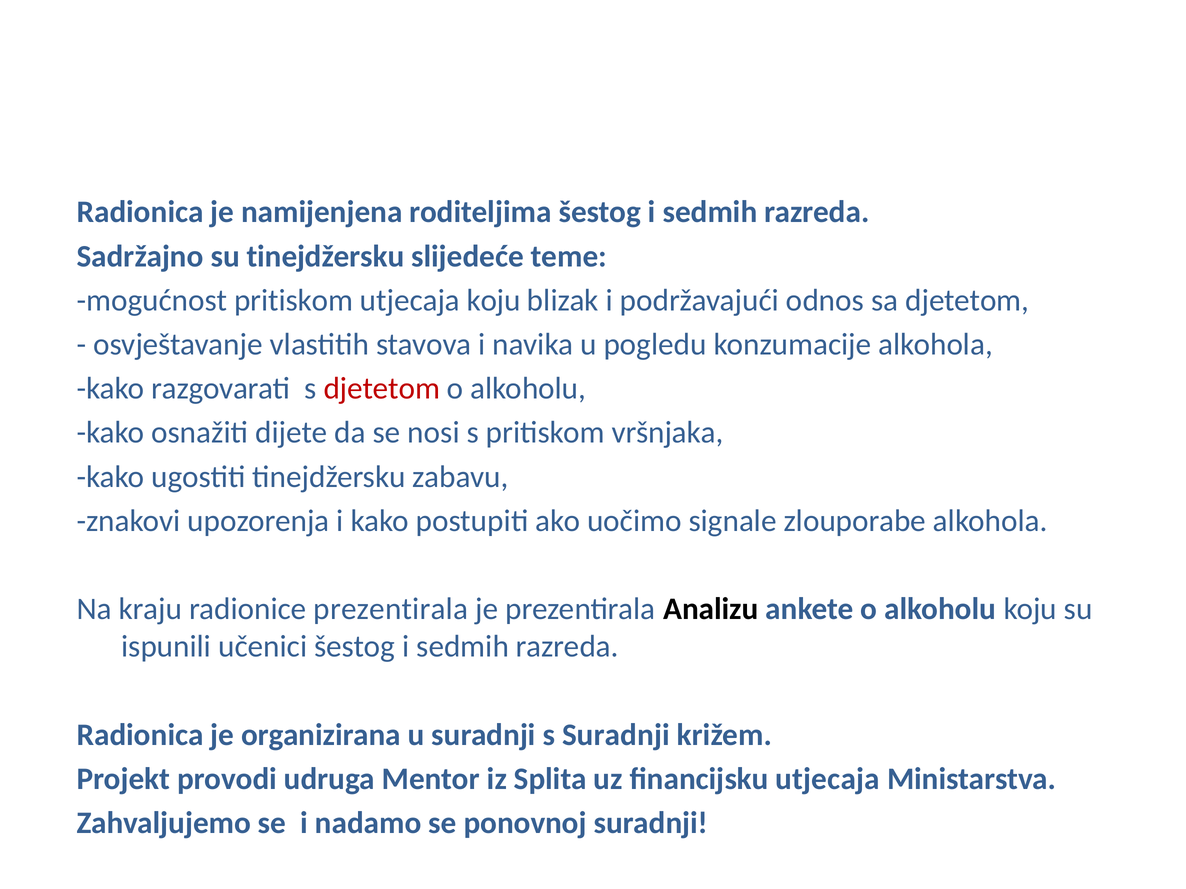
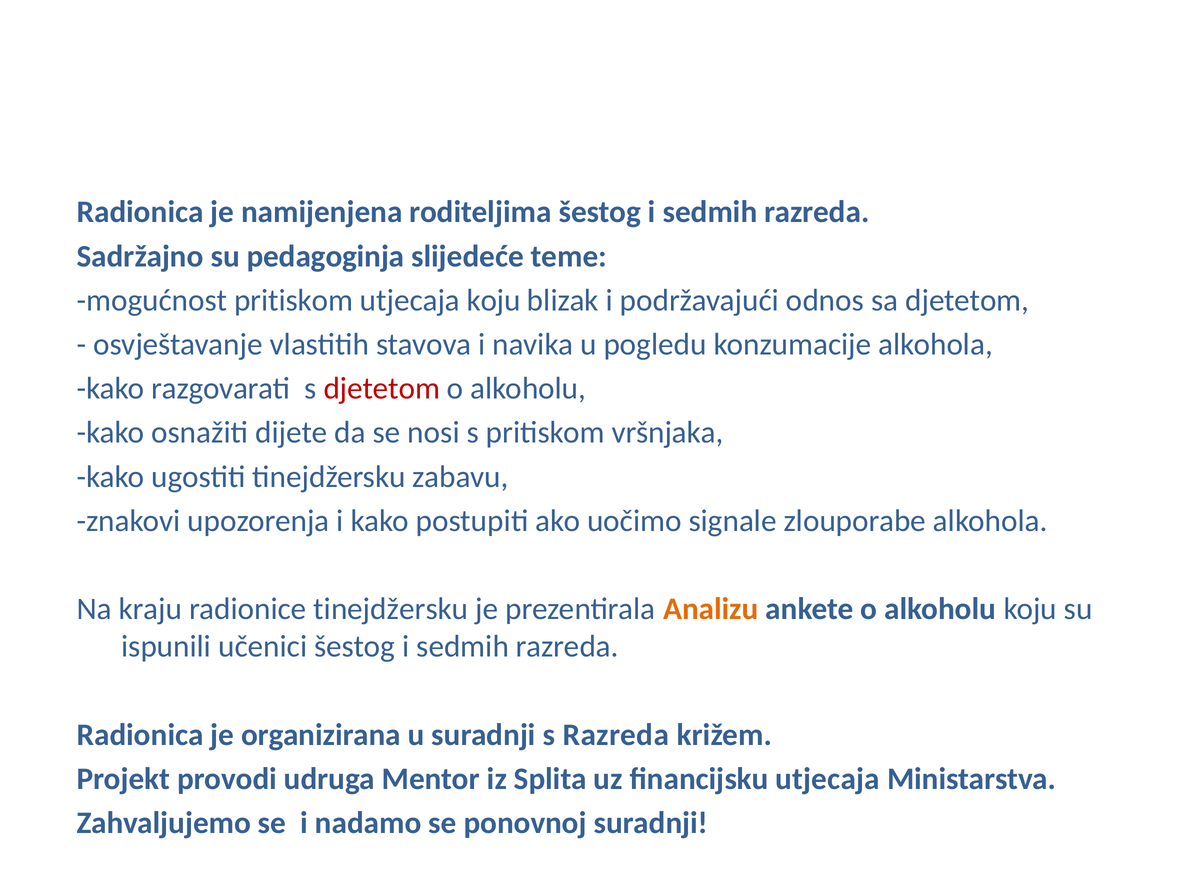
su tinejdžersku: tinejdžersku -> pedagoginja
radionice prezentirala: prezentirala -> tinejdžersku
Analizu colour: black -> orange
s Suradnji: Suradnji -> Razreda
